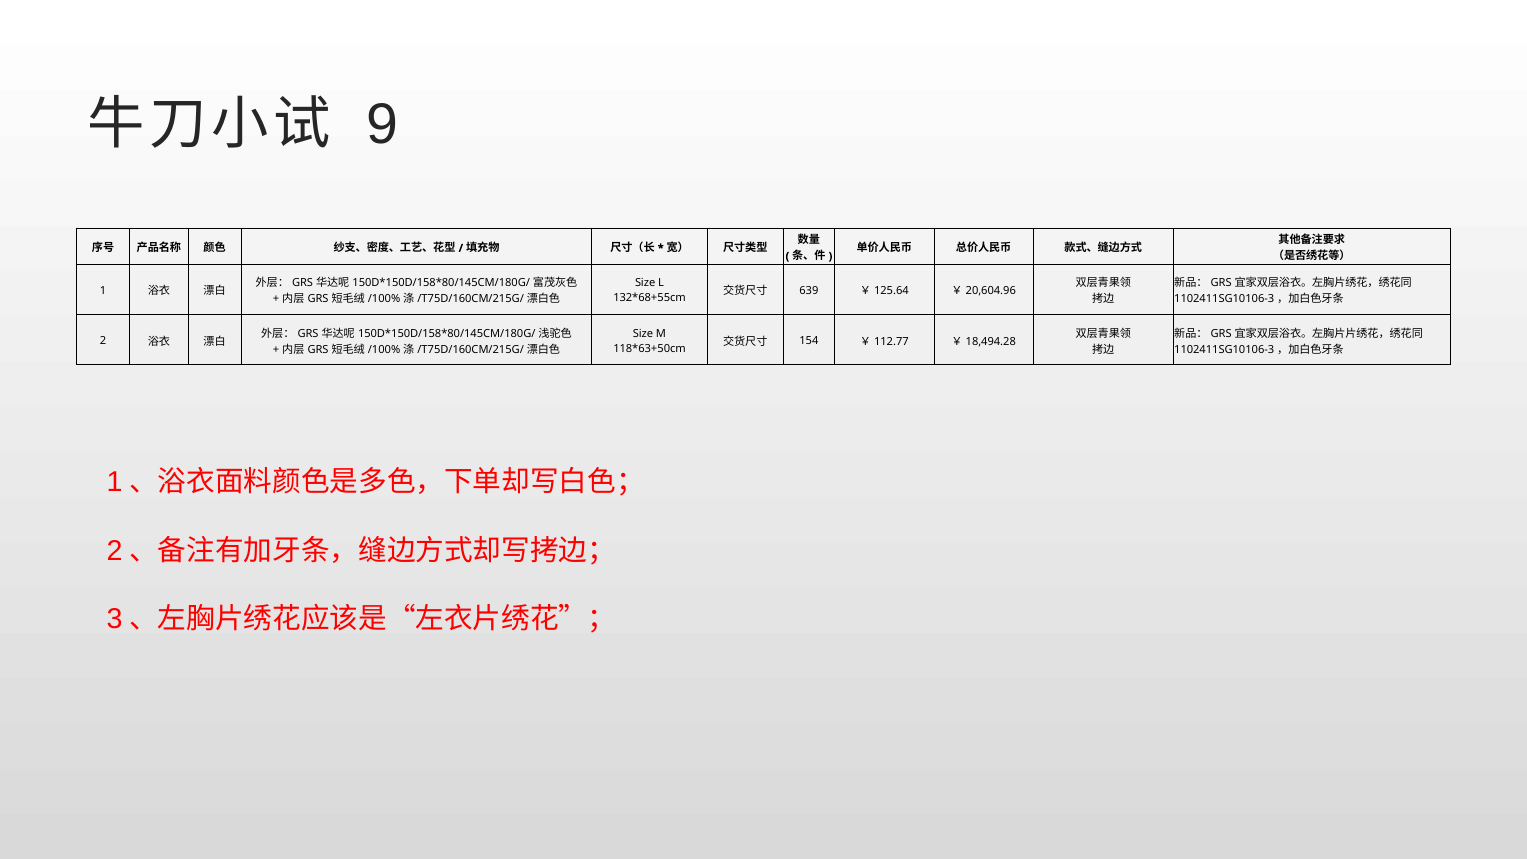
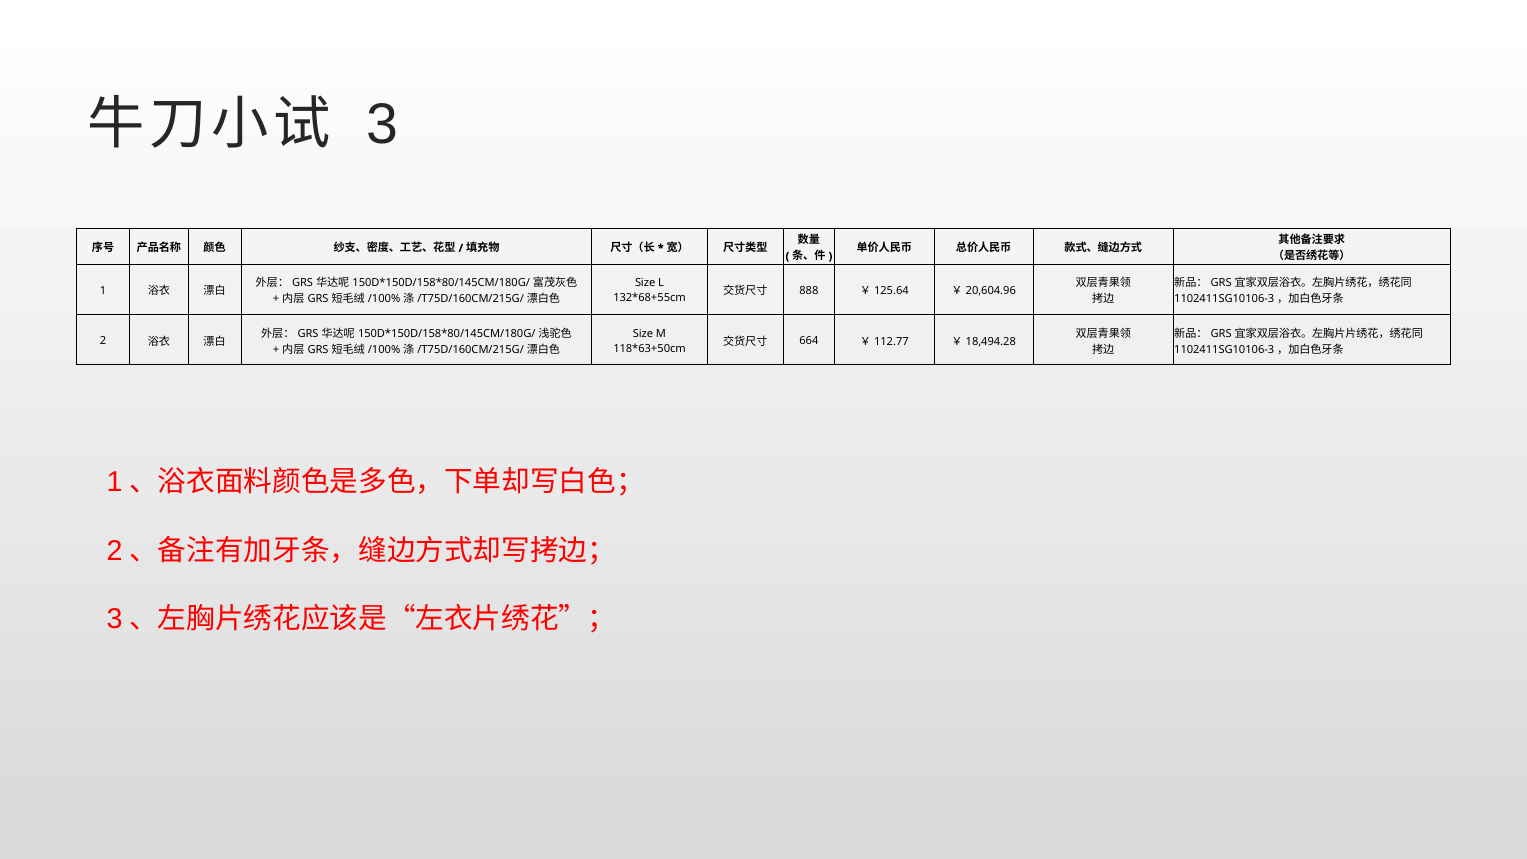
9: 9 -> 3
639: 639 -> 888
154: 154 -> 664
